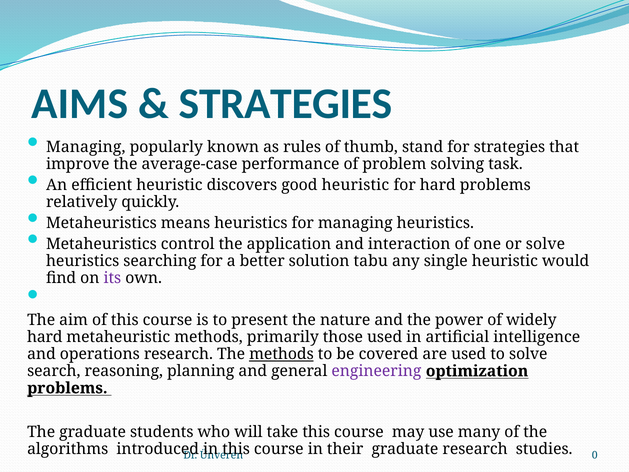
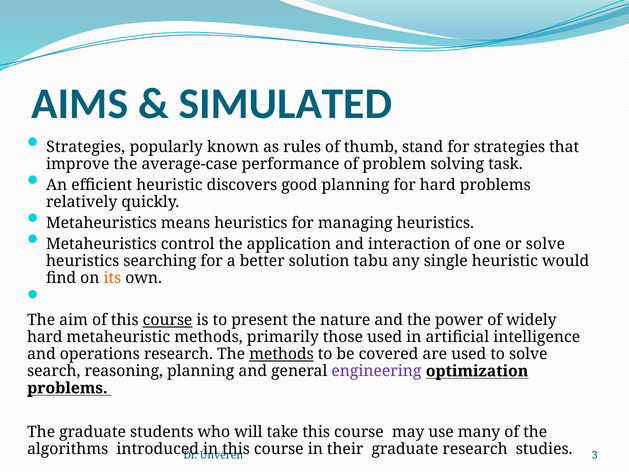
STRATEGIES at (286, 104): STRATEGIES -> SIMULATED
Managing at (86, 147): Managing -> Strategies
good heuristic: heuristic -> planning
its colour: purple -> orange
course at (168, 320) underline: none -> present
0: 0 -> 3
